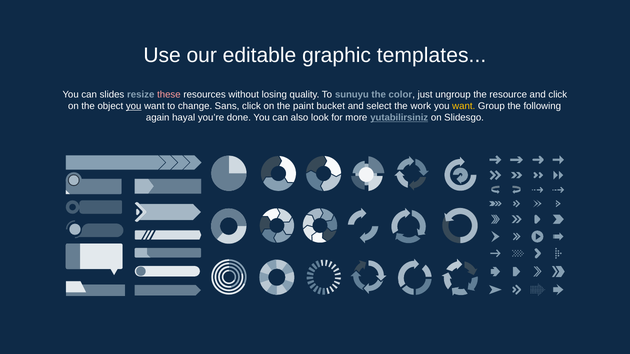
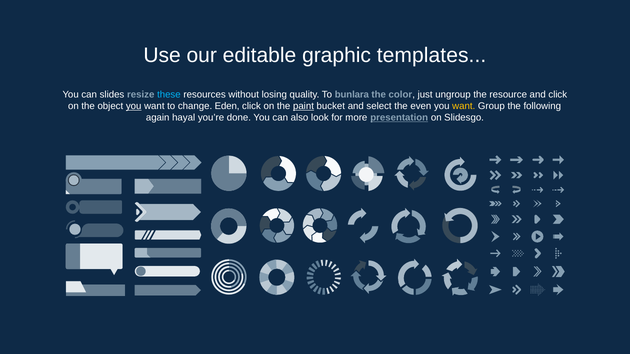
these colour: pink -> light blue
sunuyu: sunuyu -> bunlara
Sans: Sans -> Eden
paint underline: none -> present
work: work -> even
yutabilirsiniz: yutabilirsiniz -> presentation
